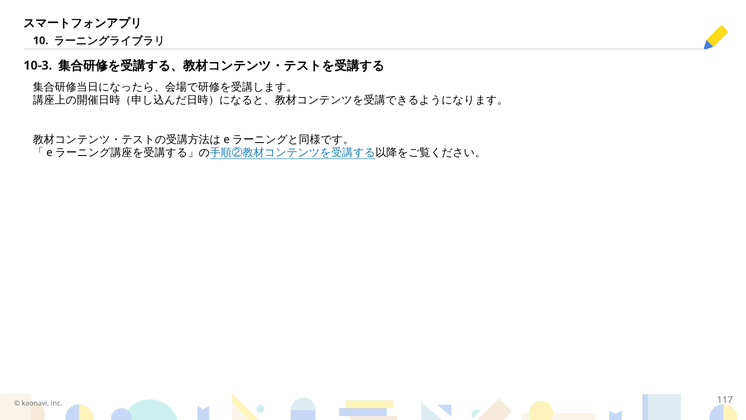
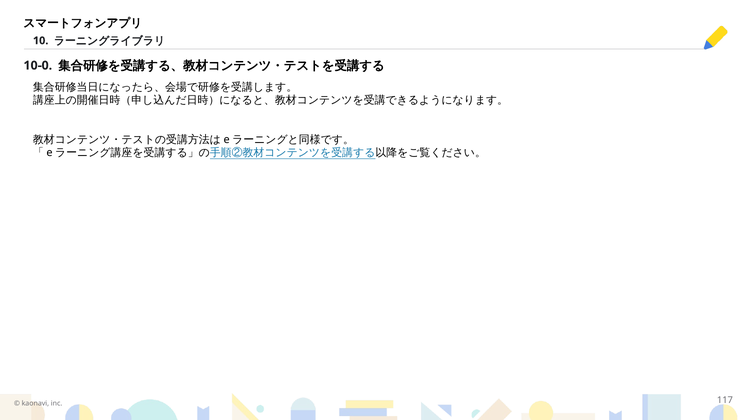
10-3: 10-3 -> 10-0
